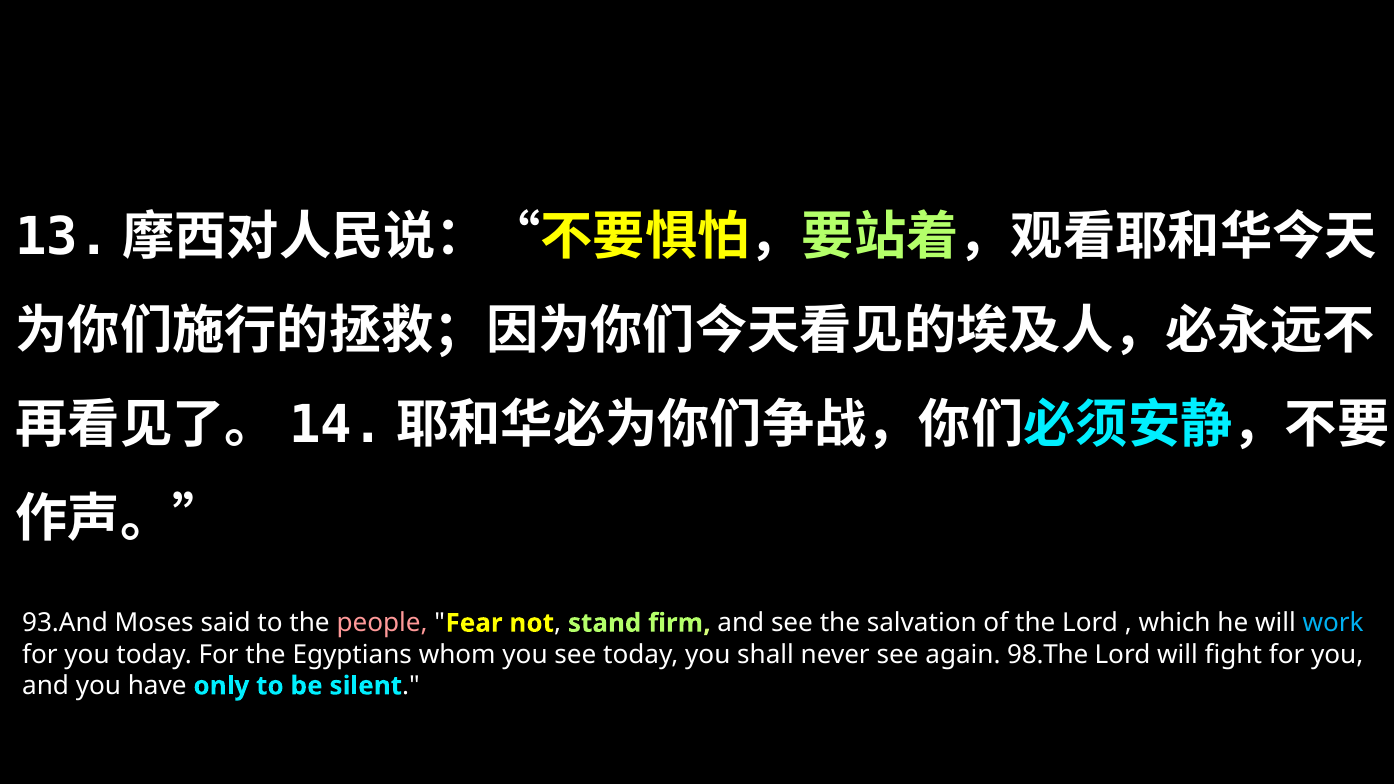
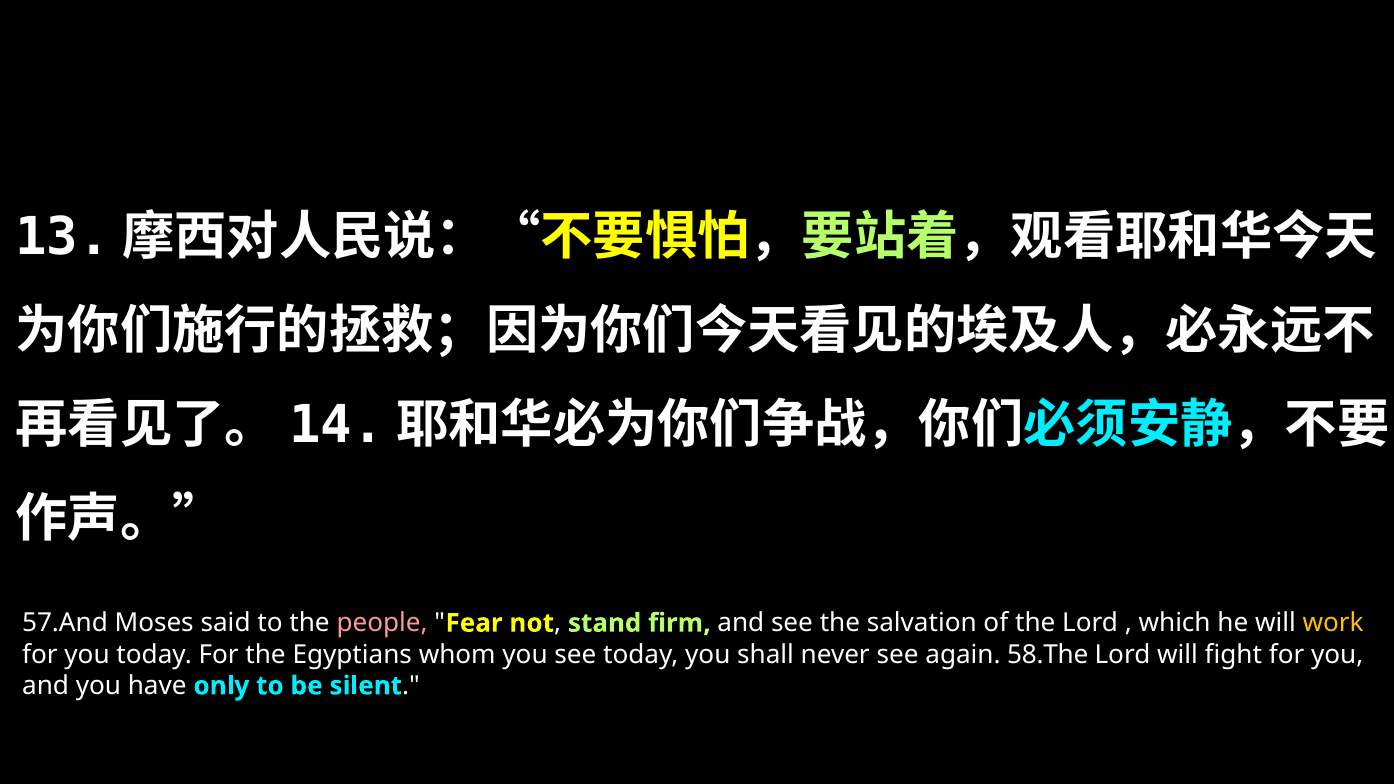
93.And: 93.And -> 57.And
work colour: light blue -> yellow
98.The: 98.The -> 58.The
